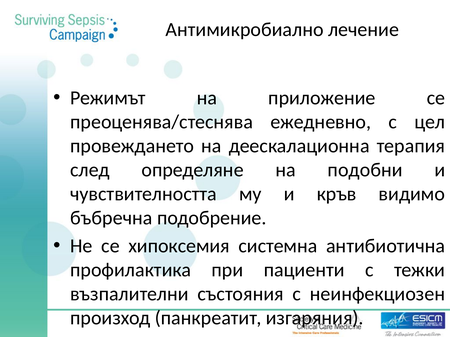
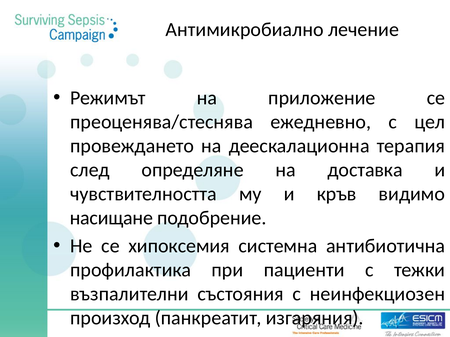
подобни: подобни -> доставка
бъбречна: бъбречна -> насищане
